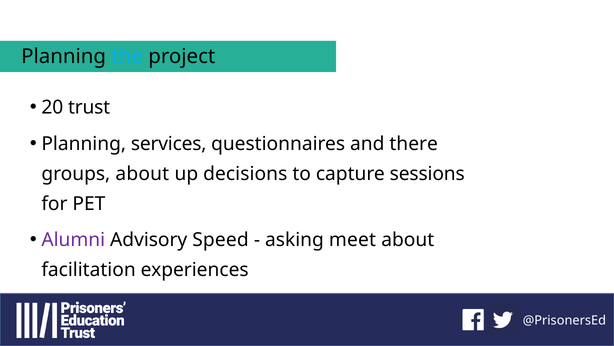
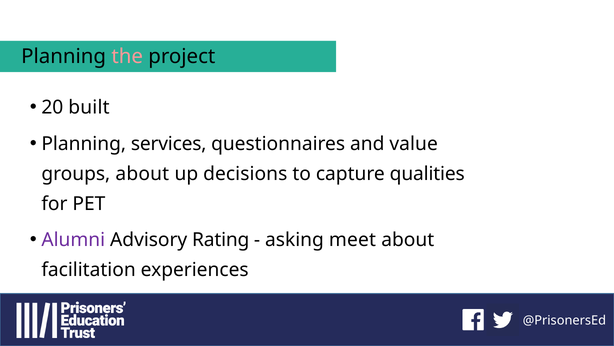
the colour: light blue -> pink
trust: trust -> built
there: there -> value
sessions: sessions -> qualities
Speed: Speed -> Rating
